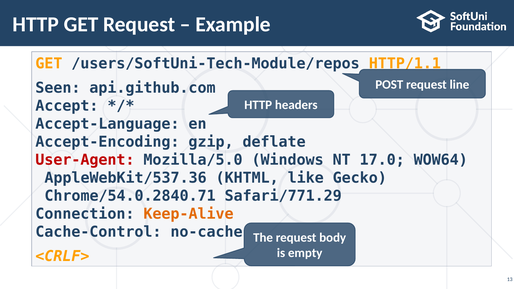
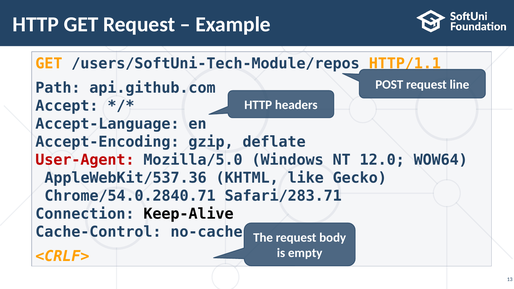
Seen: Seen -> Path
17.0: 17.0 -> 12.0
Safari/771.29: Safari/771.29 -> Safari/283.71
Keep-Alive colour: orange -> black
